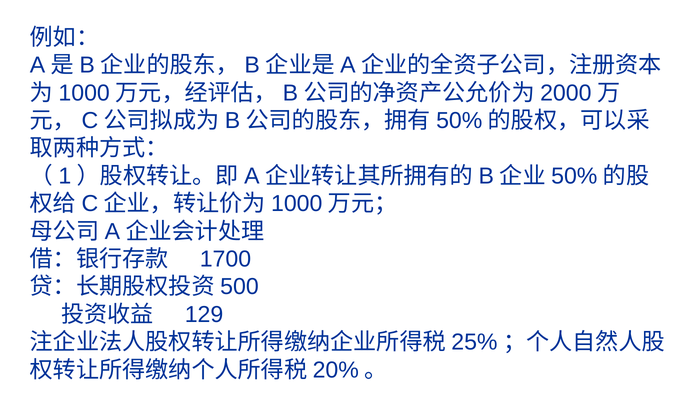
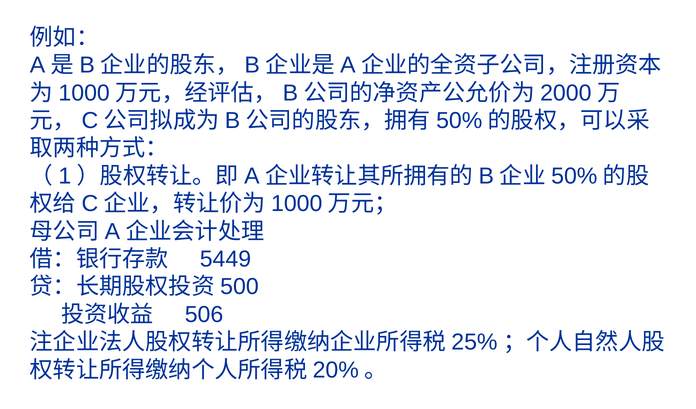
1700: 1700 -> 5449
129: 129 -> 506
